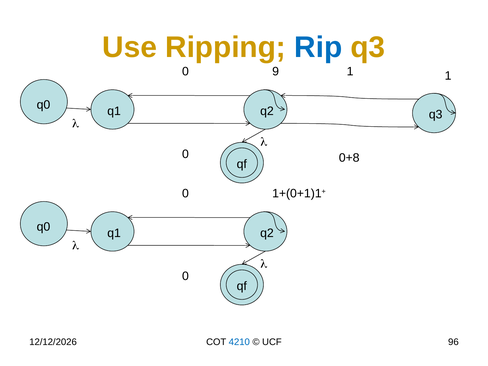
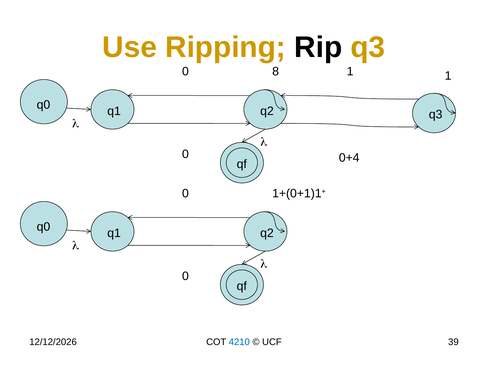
Rip colour: blue -> black
9: 9 -> 8
0+8: 0+8 -> 0+4
96: 96 -> 39
